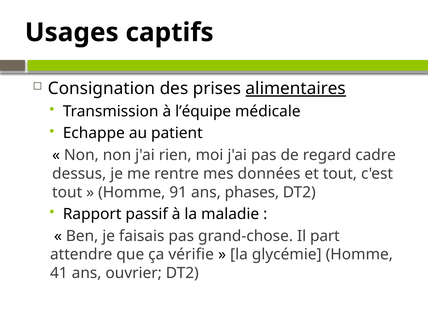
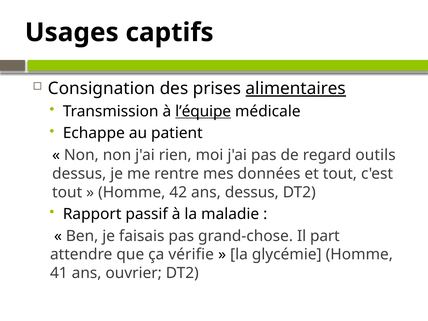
l’équipe underline: none -> present
cadre: cadre -> outils
91: 91 -> 42
ans phases: phases -> dessus
